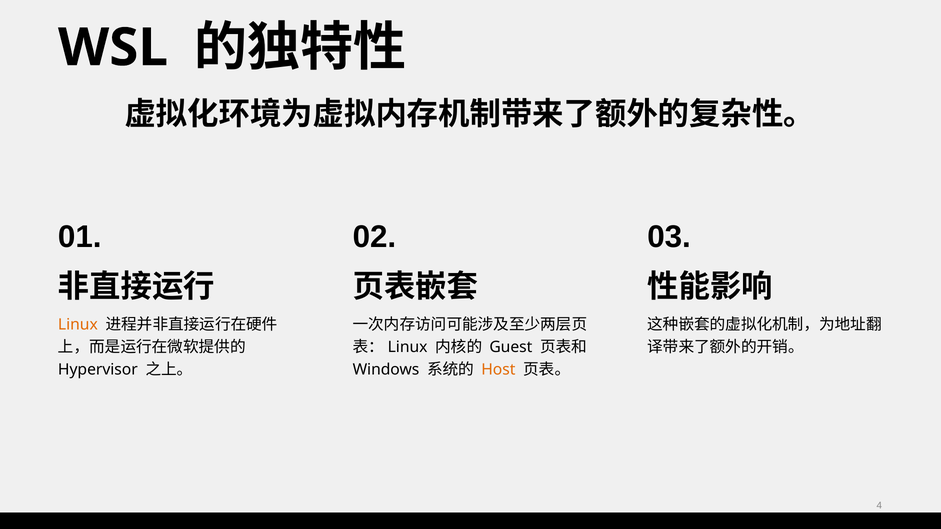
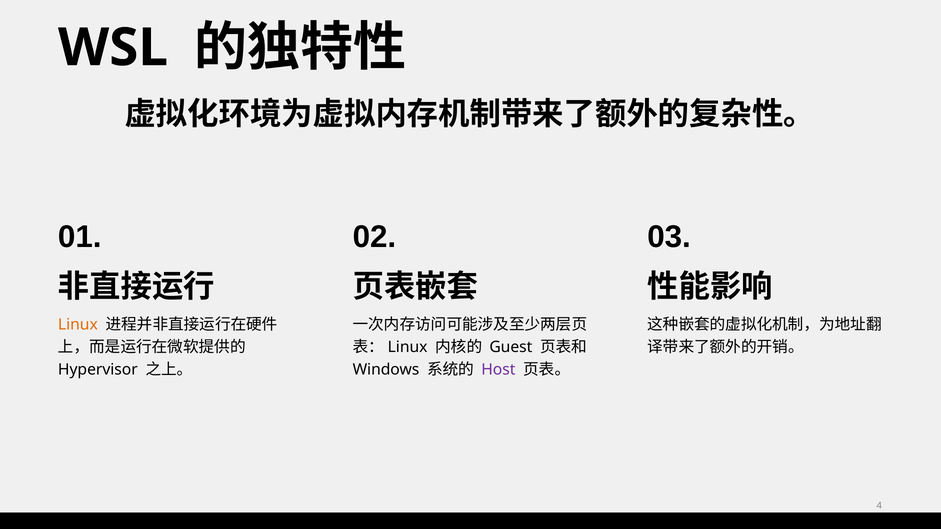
Host colour: orange -> purple
